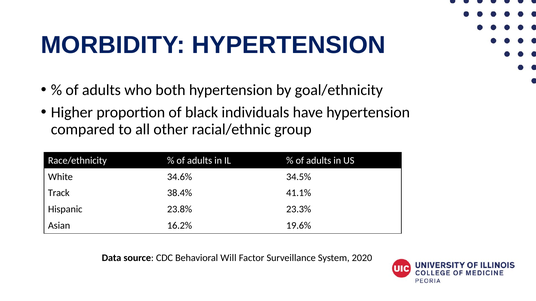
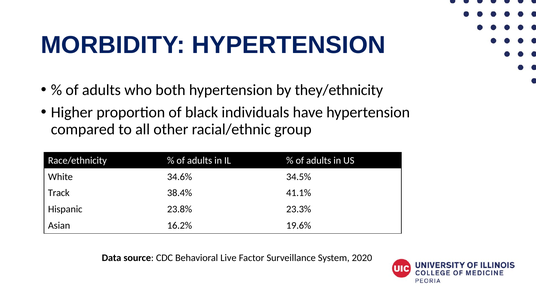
goal/ethnicity: goal/ethnicity -> they/ethnicity
Will: Will -> Live
